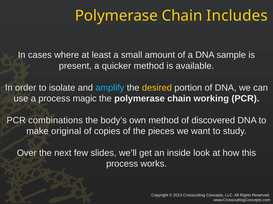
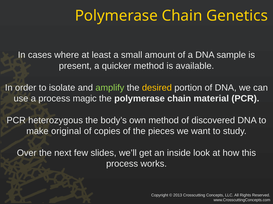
Includes: Includes -> Genetics
amplify colour: light blue -> light green
working: working -> material
combinations: combinations -> heterozygous
